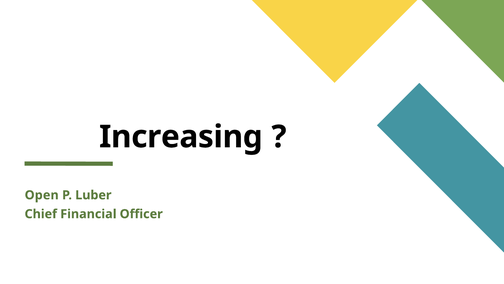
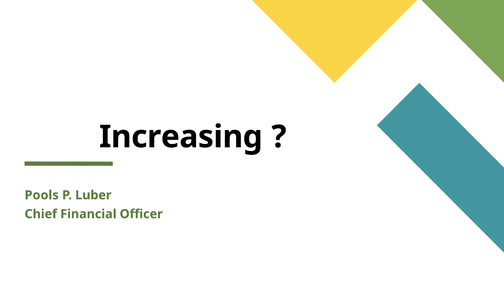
Open: Open -> Pools
